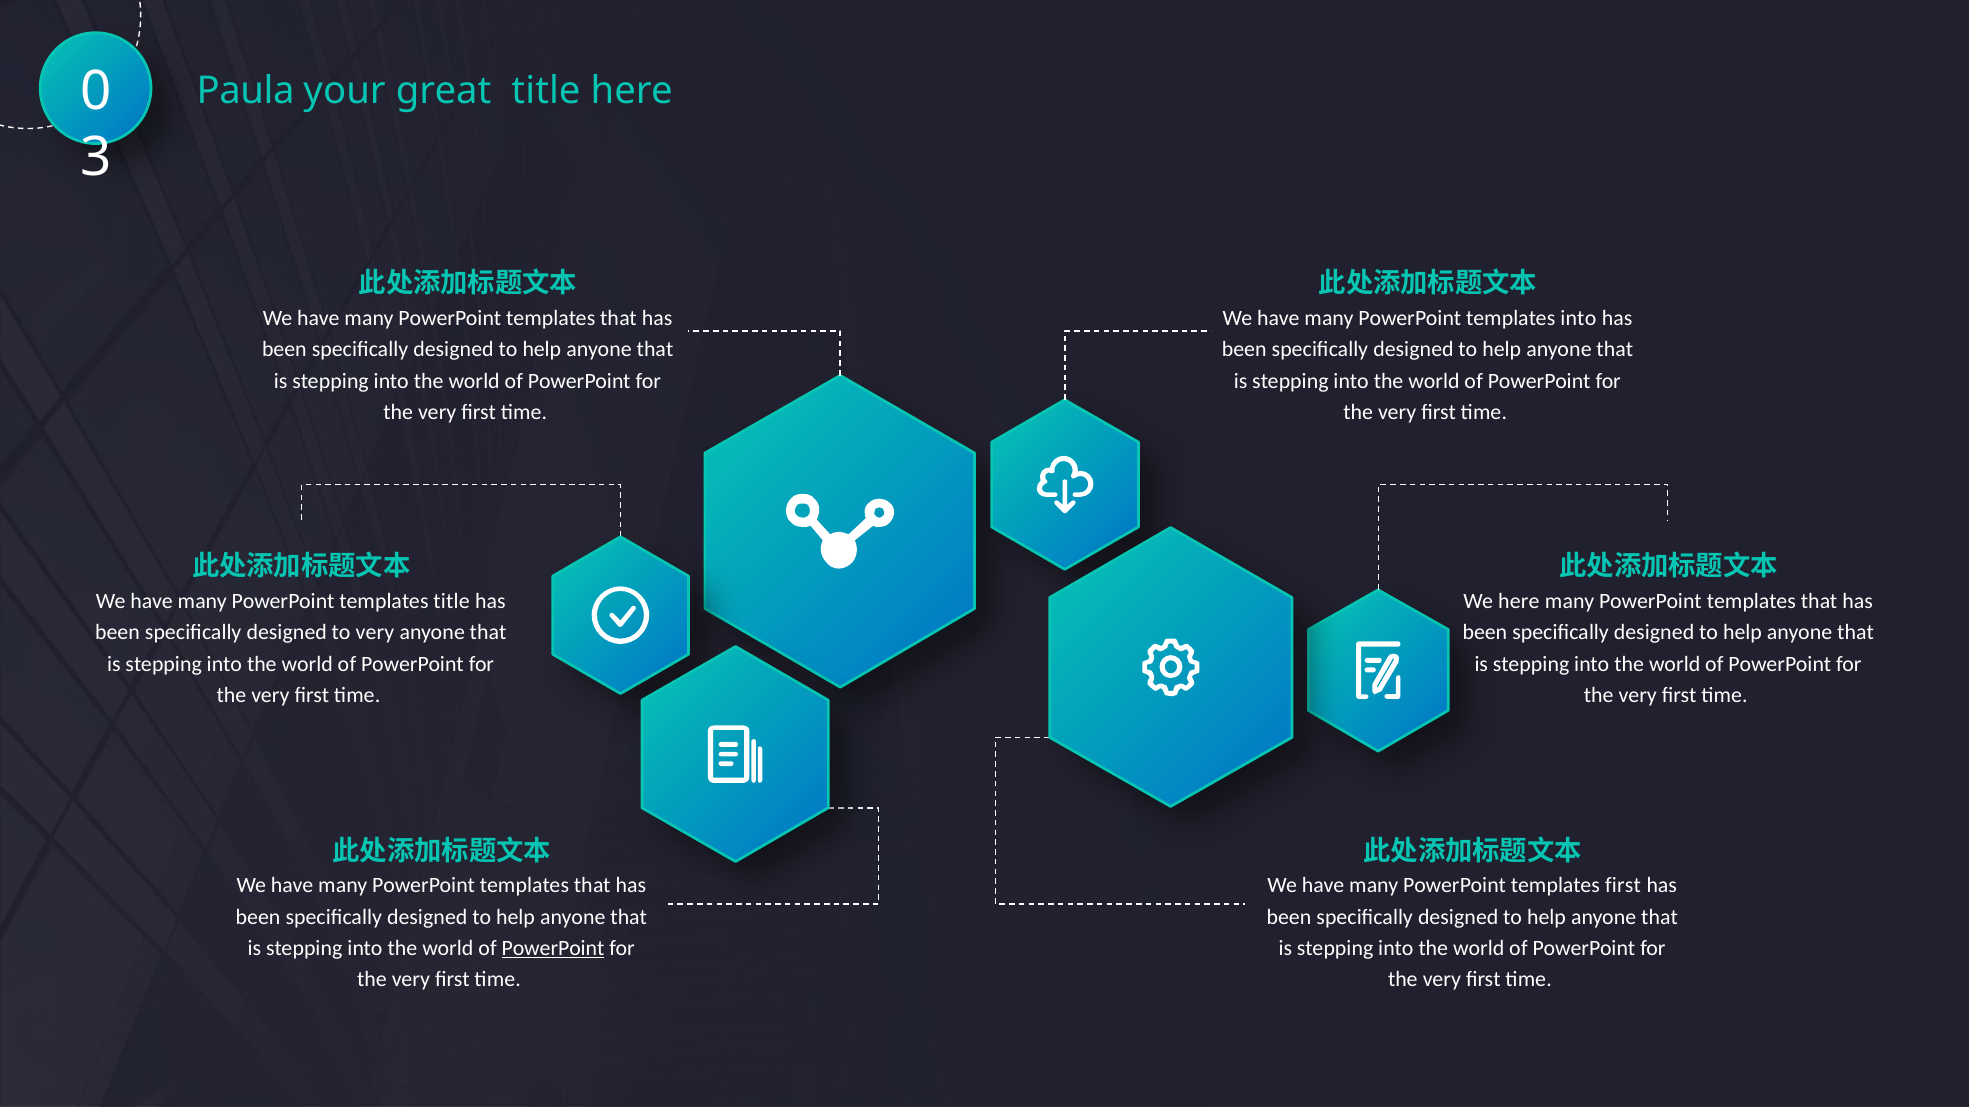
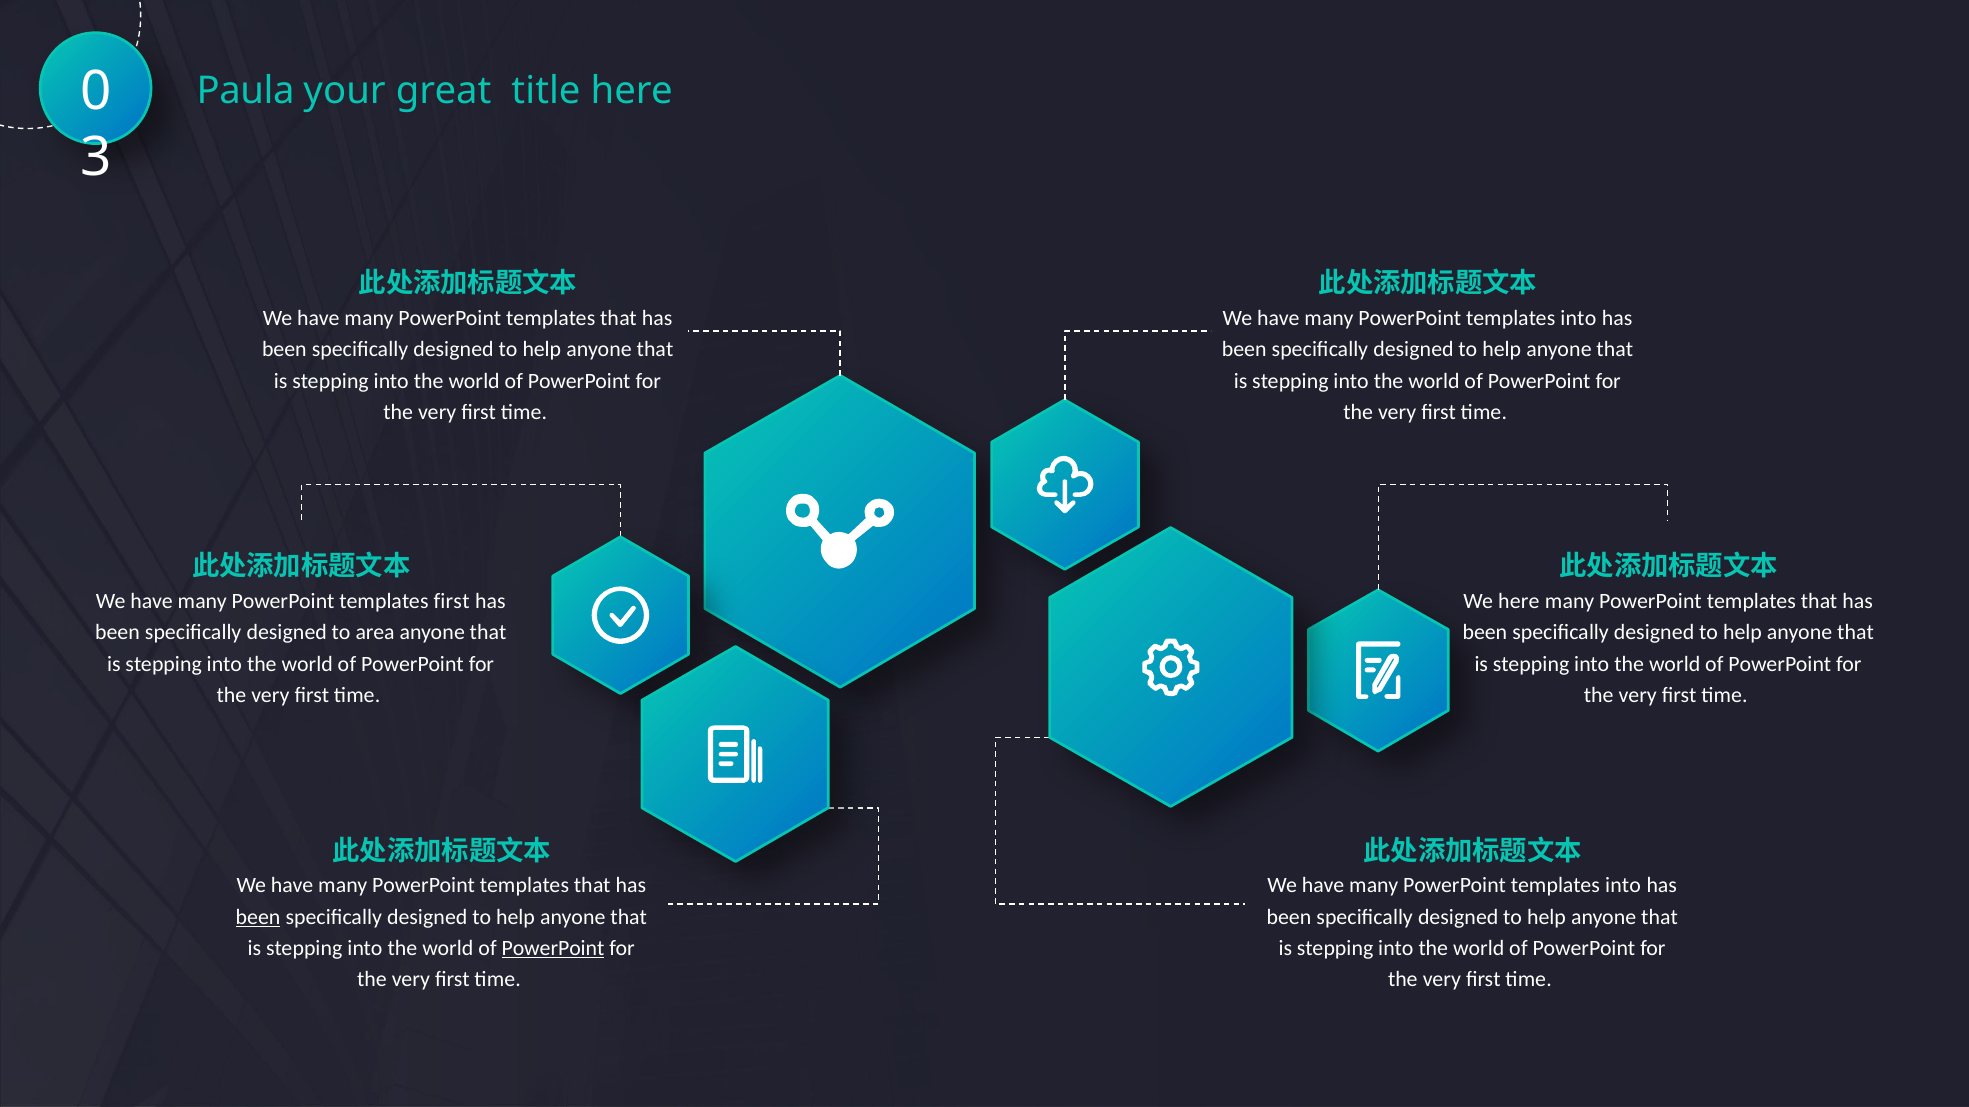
templates title: title -> first
to very: very -> area
first at (1623, 886): first -> into
been at (258, 917) underline: none -> present
